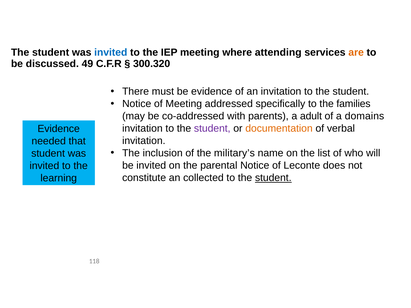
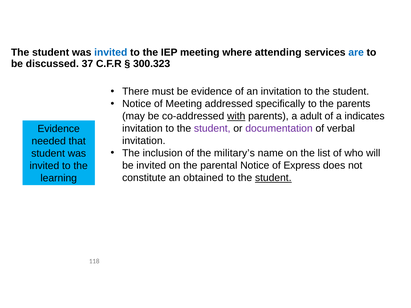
are colour: orange -> blue
49: 49 -> 37
300.320: 300.320 -> 300.323
the families: families -> parents
with underline: none -> present
domains: domains -> indicates
documentation colour: orange -> purple
Leconte: Leconte -> Express
collected: collected -> obtained
